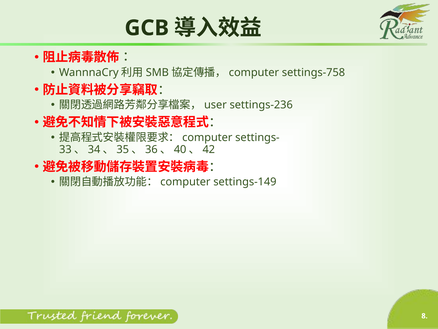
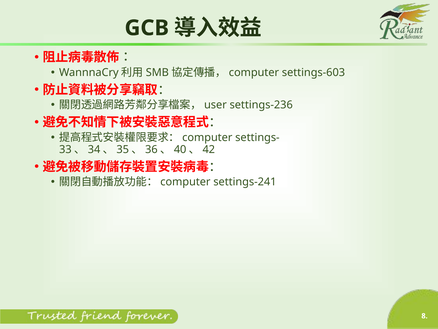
settings-758: settings-758 -> settings-603
settings-149: settings-149 -> settings-241
